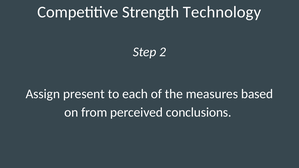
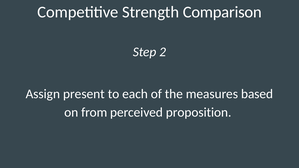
Technology: Technology -> Comparison
conclusions: conclusions -> proposition
